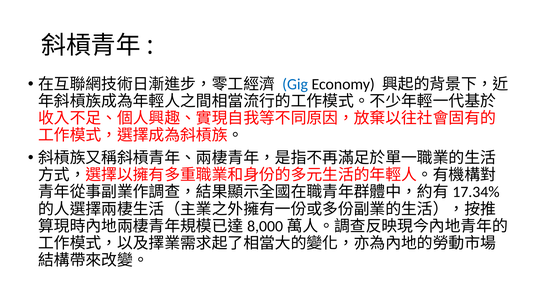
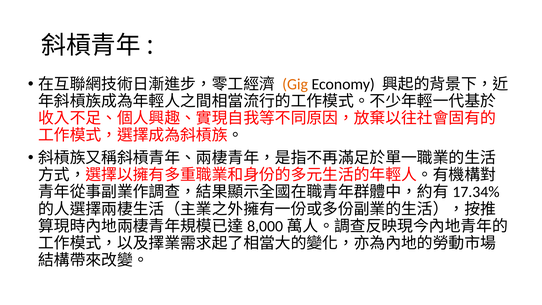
Gig colour: blue -> orange
